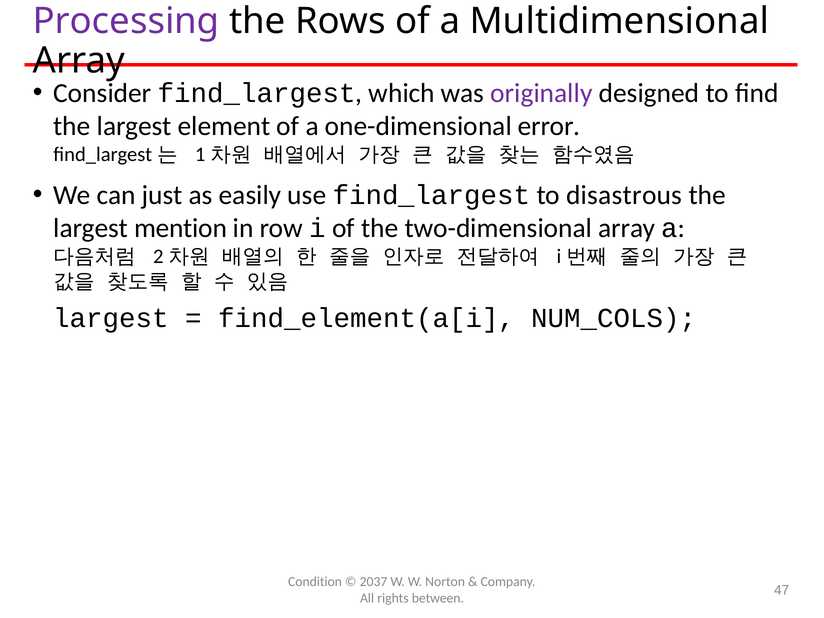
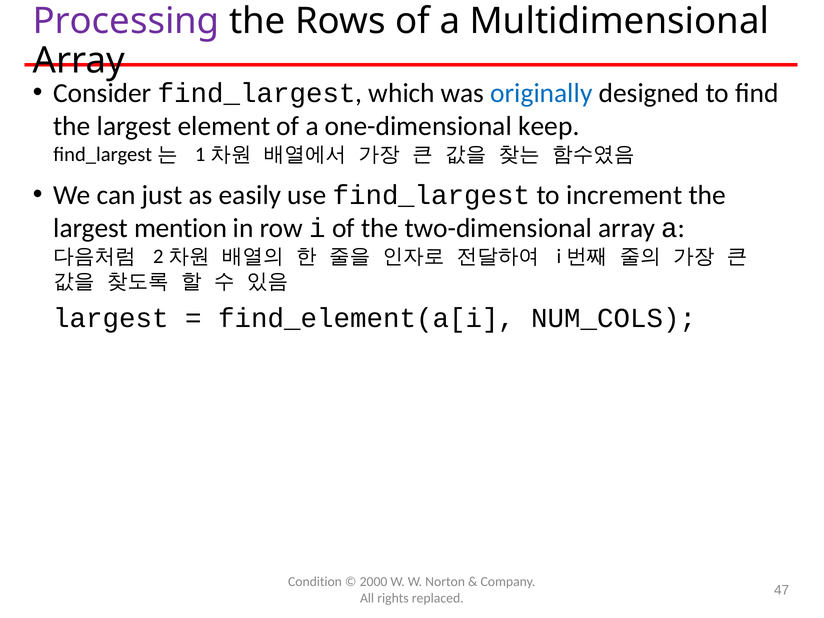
originally colour: purple -> blue
error: error -> keep
disastrous: disastrous -> increment
2037: 2037 -> 2000
between: between -> replaced
